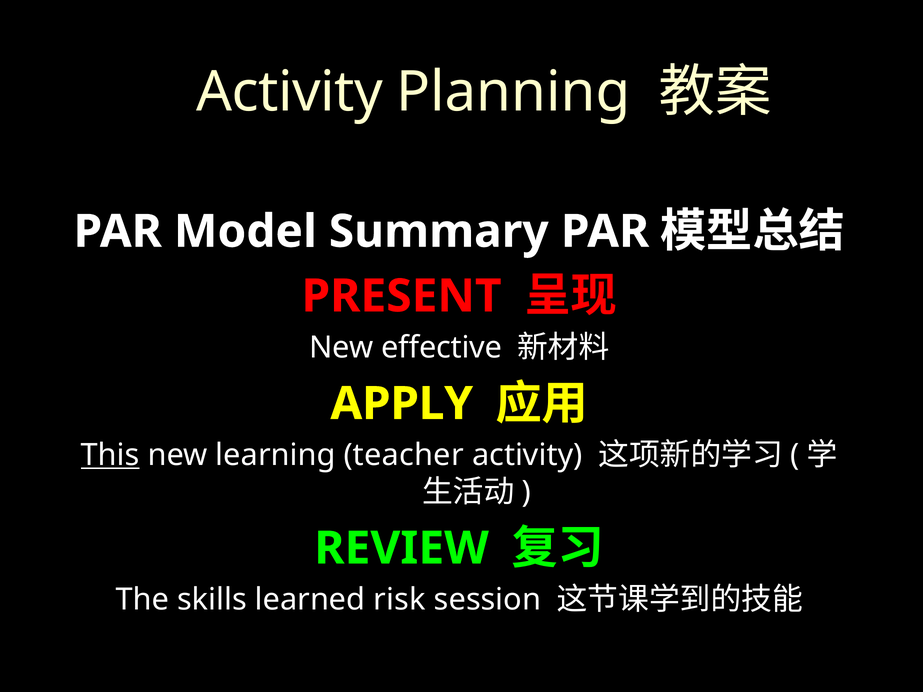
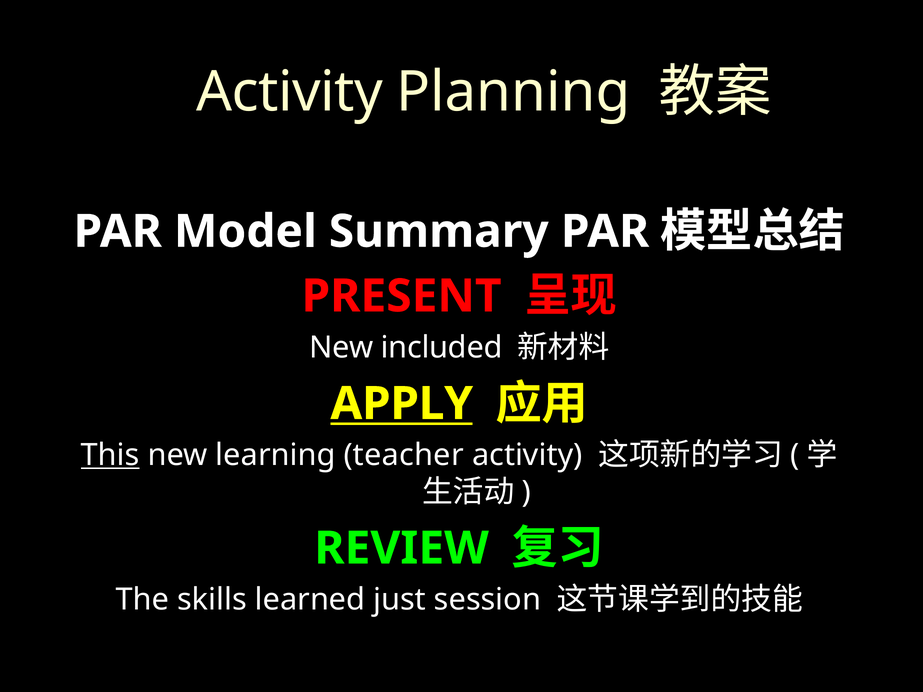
effective: effective -> included
APPLY underline: none -> present
risk: risk -> just
